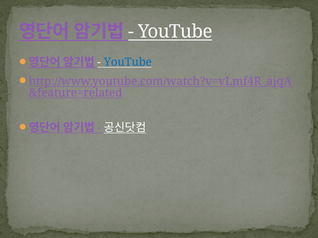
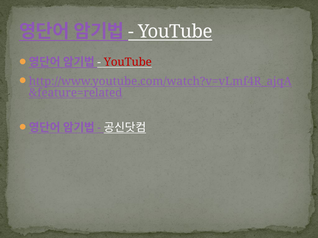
YouTube at (128, 62) colour: blue -> red
